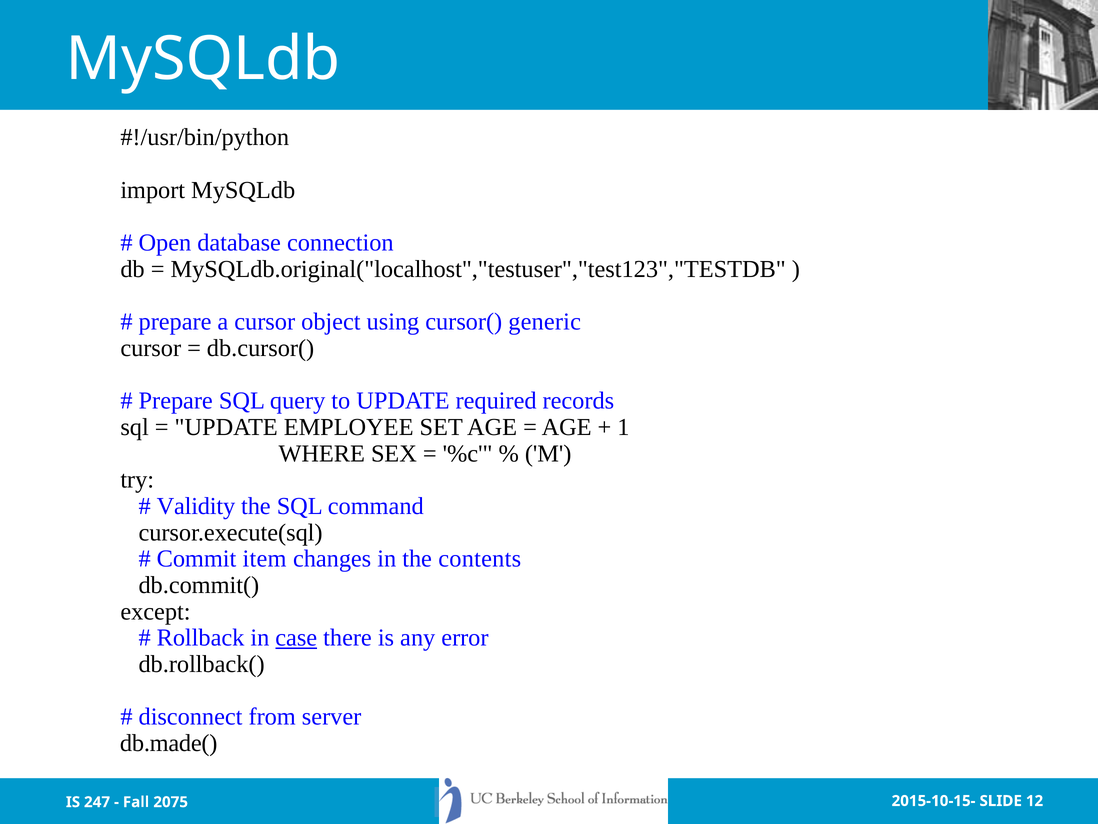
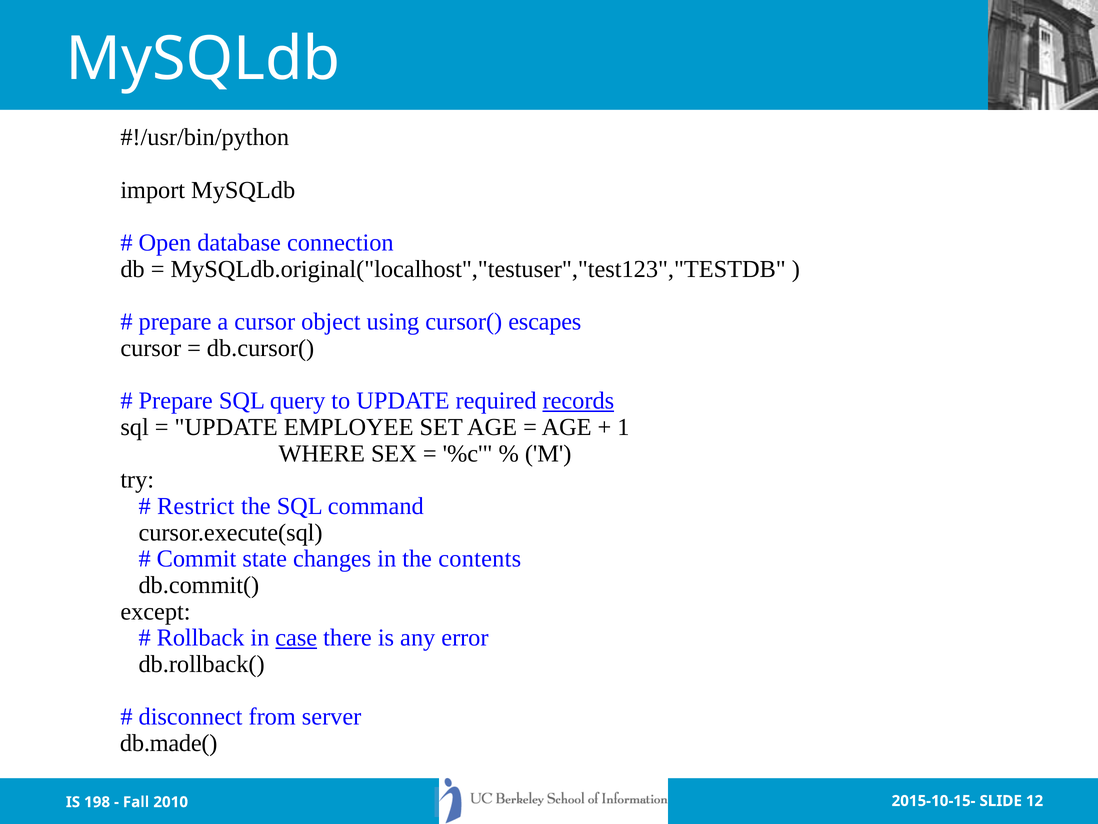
generic: generic -> escapes
records underline: none -> present
Validity: Validity -> Restrict
item: item -> state
247: 247 -> 198
2075: 2075 -> 2010
